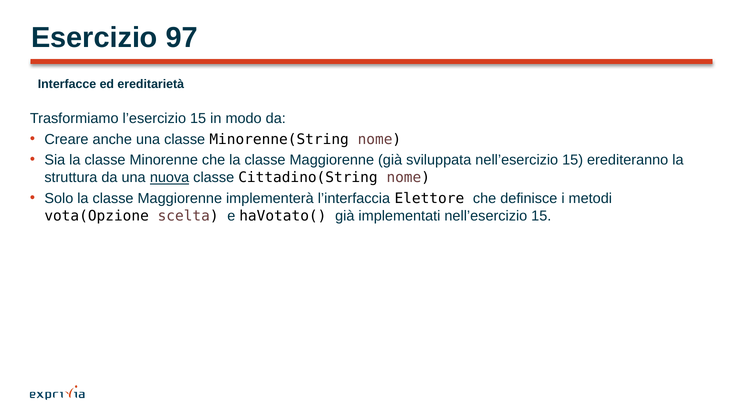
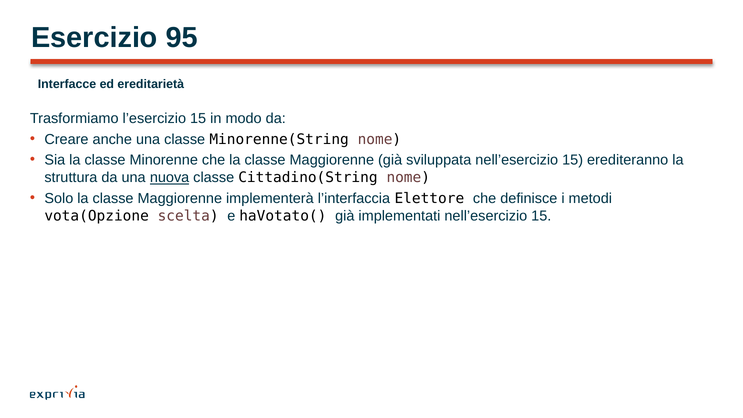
97: 97 -> 95
